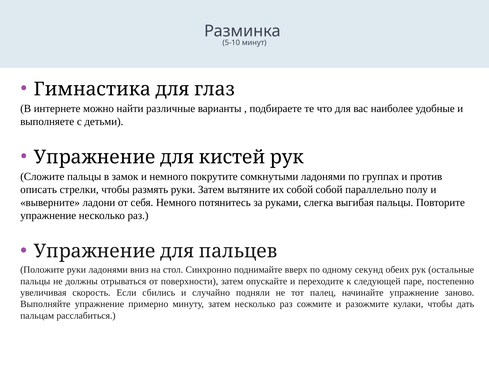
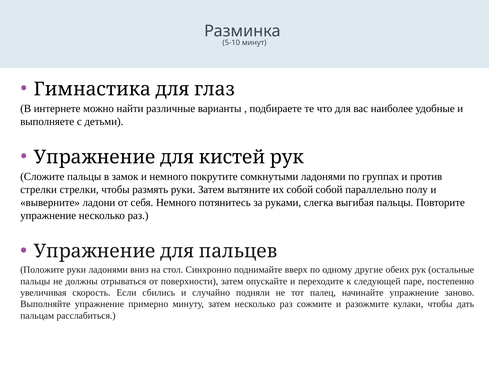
описать at (39, 190): описать -> стрелки
секунд: секунд -> другие
